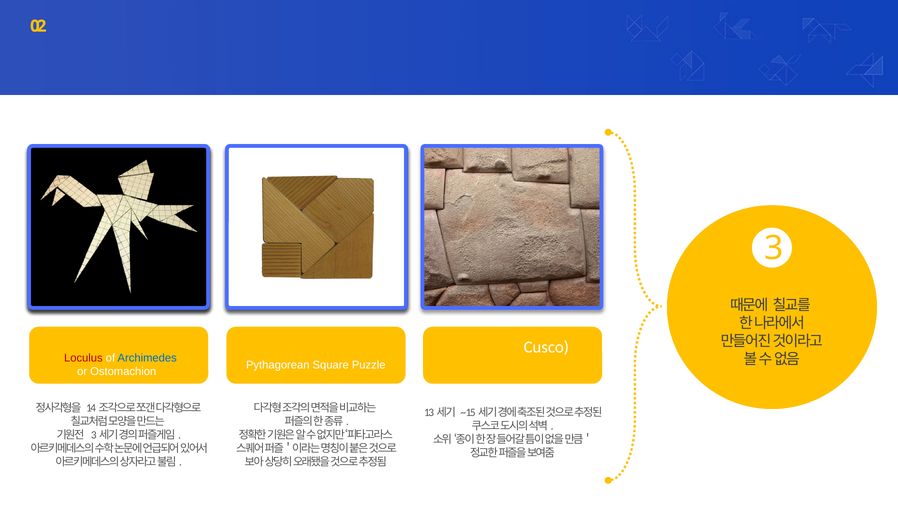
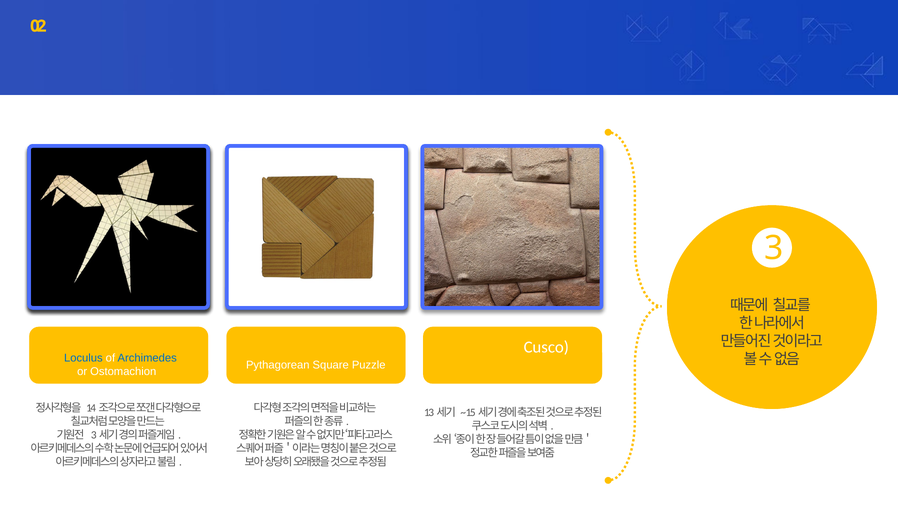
Loculus colour: red -> blue
